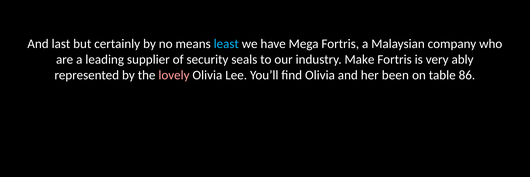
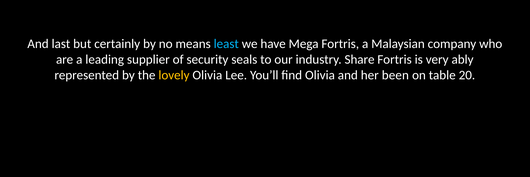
Make: Make -> Share
lovely colour: pink -> yellow
86: 86 -> 20
